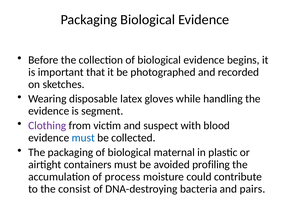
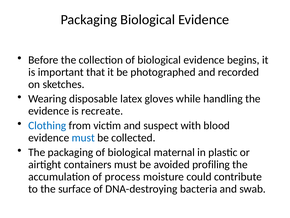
segment: segment -> recreate
Clothing colour: purple -> blue
consist: consist -> surface
pairs: pairs -> swab
